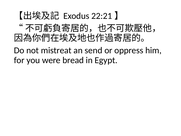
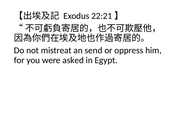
bread: bread -> asked
